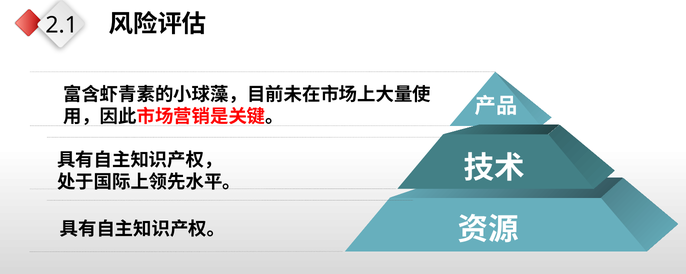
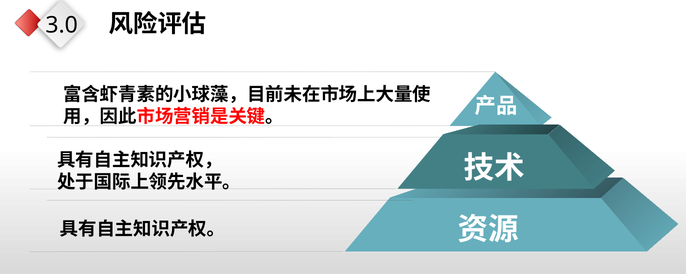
2.1: 2.1 -> 3.0
